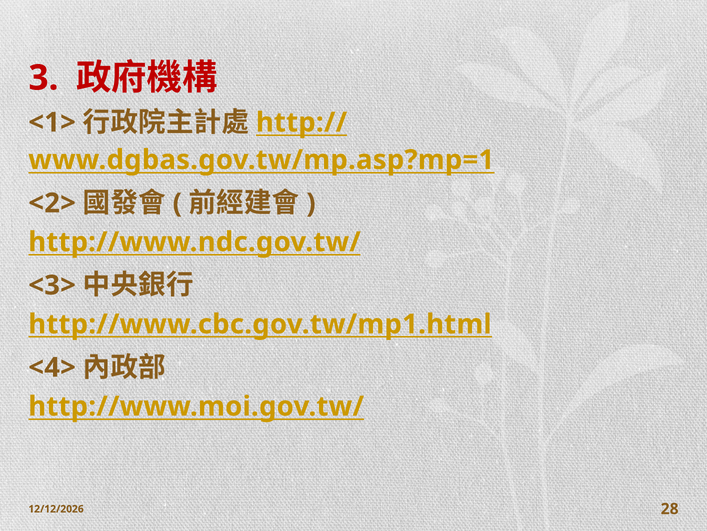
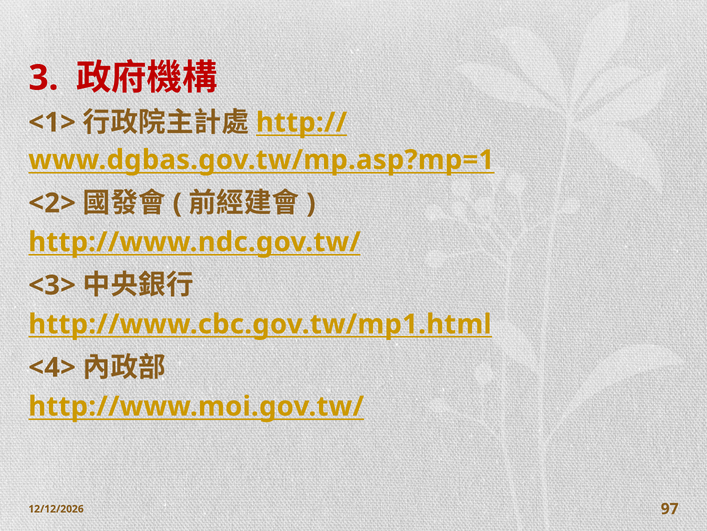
28: 28 -> 97
